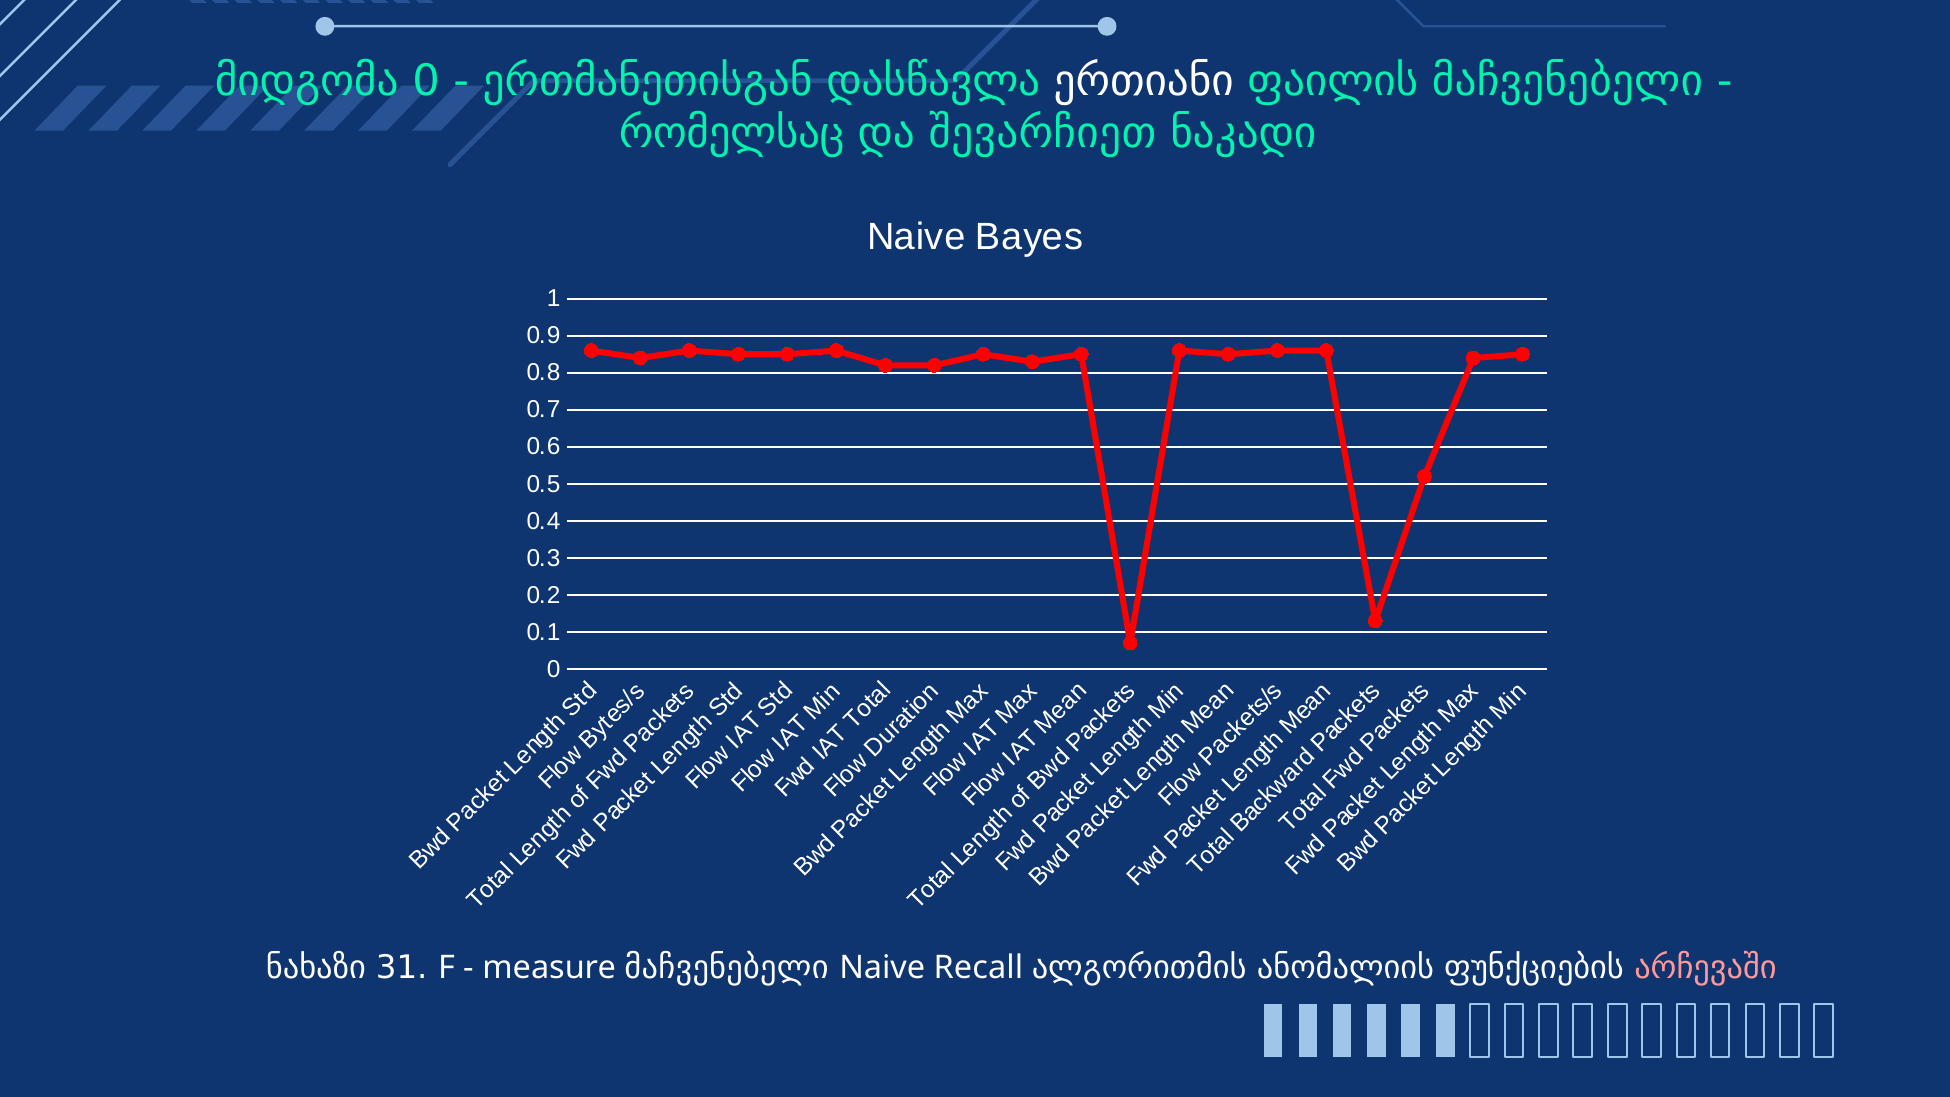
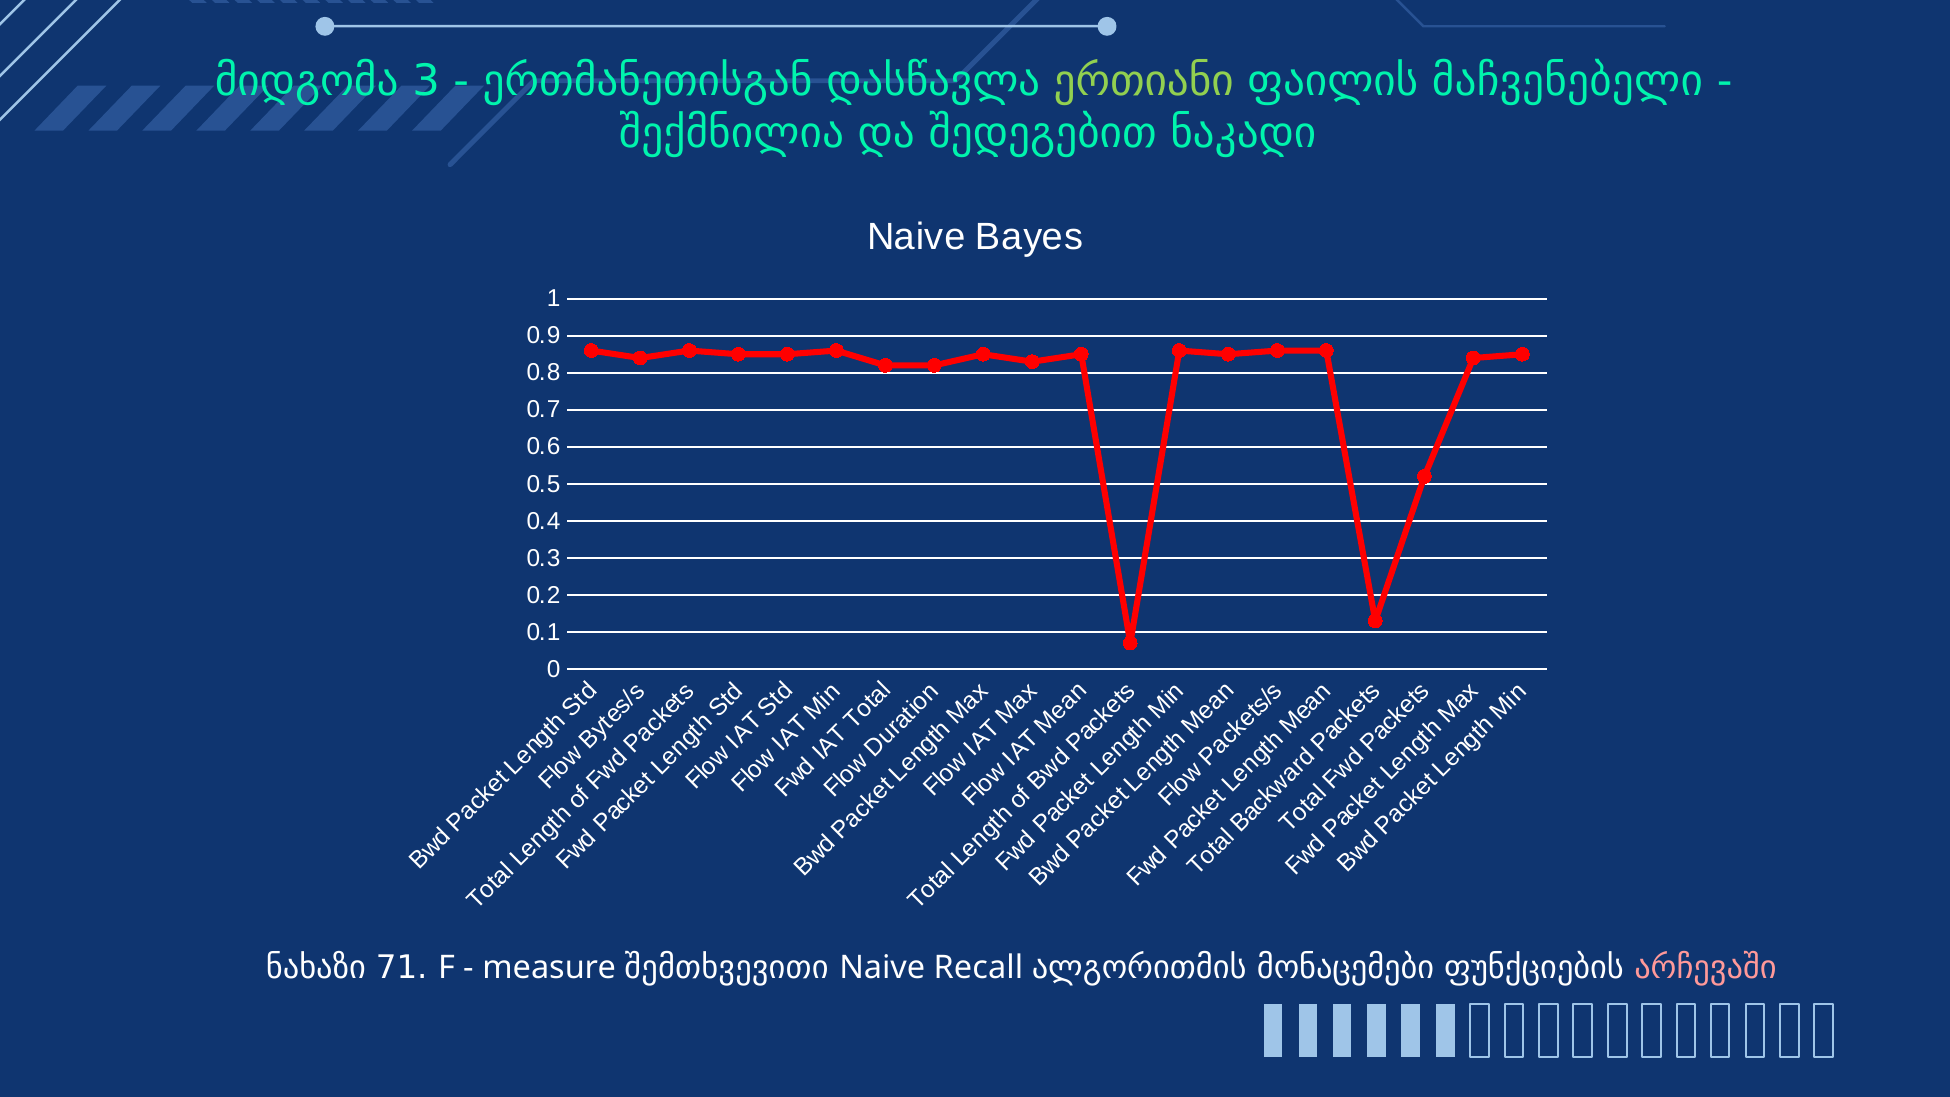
მიდგომა 0: 0 -> 3
ერთიანი colour: white -> light green
რომელსაც: რომელსაც -> შექმნილია
შევარჩიეთ: შევარჩიეთ -> შედეგებით
31: 31 -> 71
measure მაჩვენებელი: მაჩვენებელი -> შემთხვევითი
ანომალიის: ანომალიის -> მონაცემები
